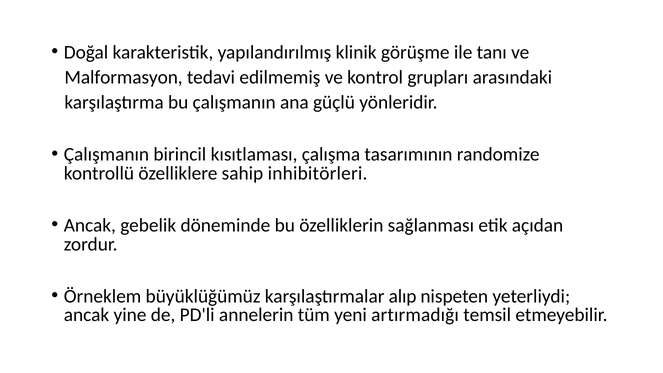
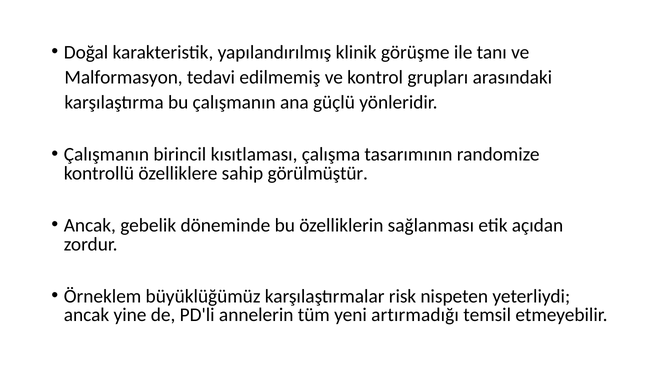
inhibitörleri: inhibitörleri -> görülmüştür
alıp: alıp -> risk
